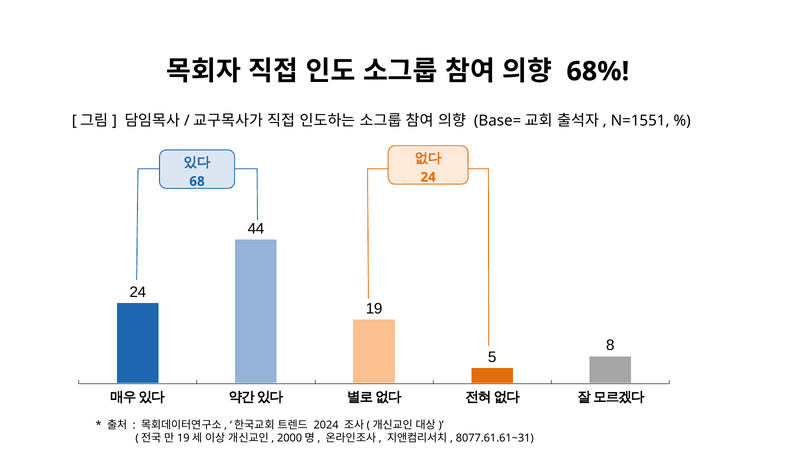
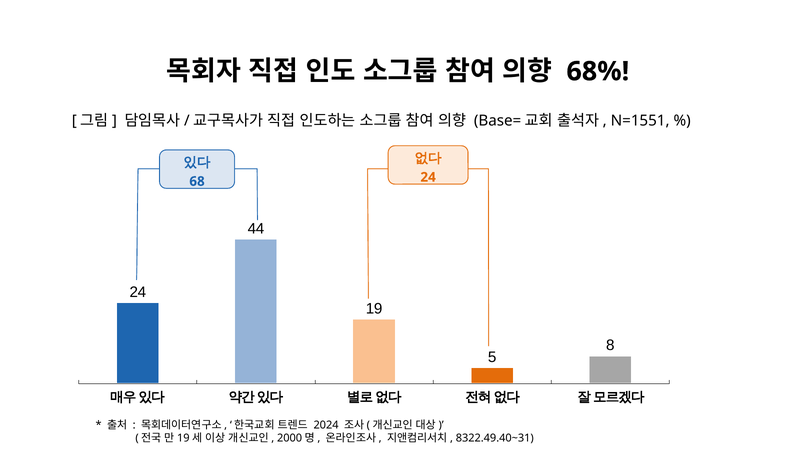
8077.61.61~31: 8077.61.61~31 -> 8322.49.40~31
